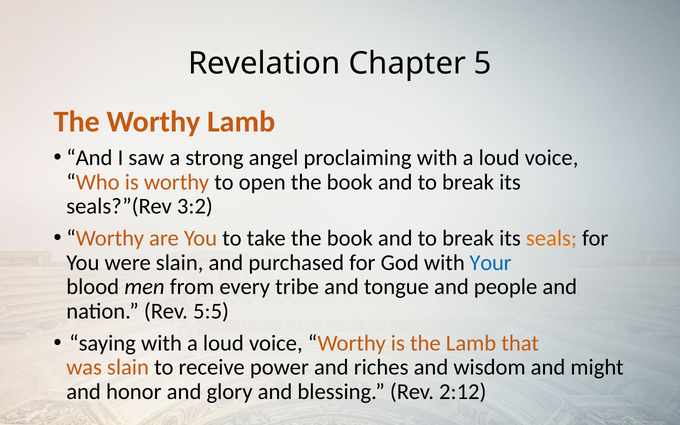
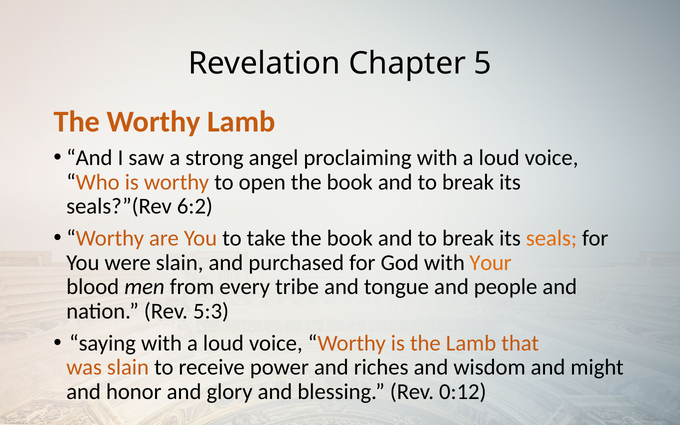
3:2: 3:2 -> 6:2
Your colour: blue -> orange
5:5: 5:5 -> 5:3
2:12: 2:12 -> 0:12
